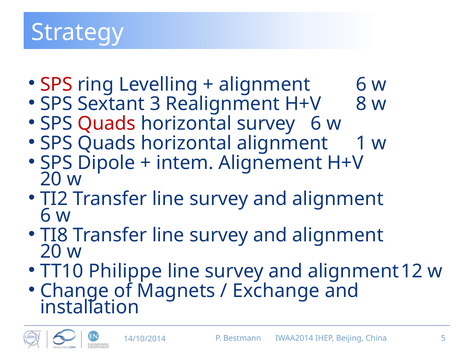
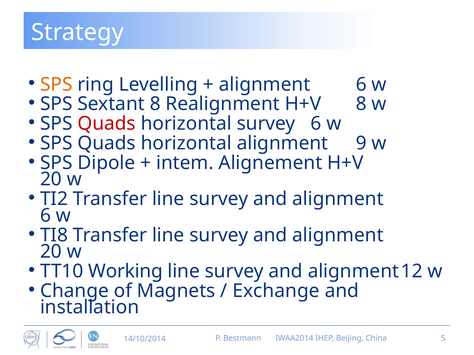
SPS at (56, 85) colour: red -> orange
Sextant 3: 3 -> 8
1: 1 -> 9
Philippe: Philippe -> Working
